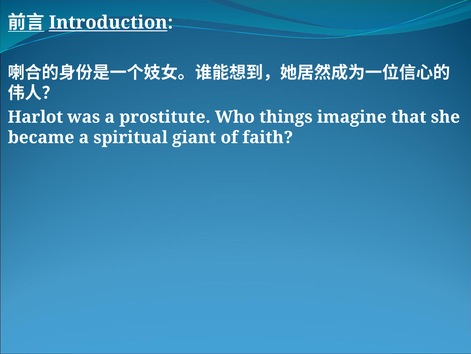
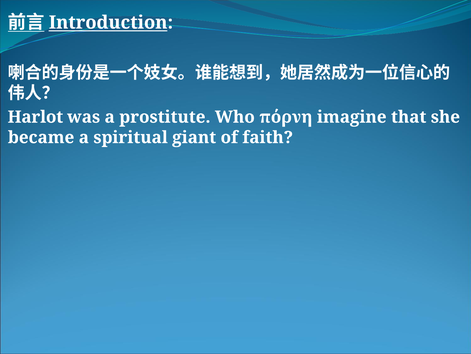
things: things -> πόρνη
